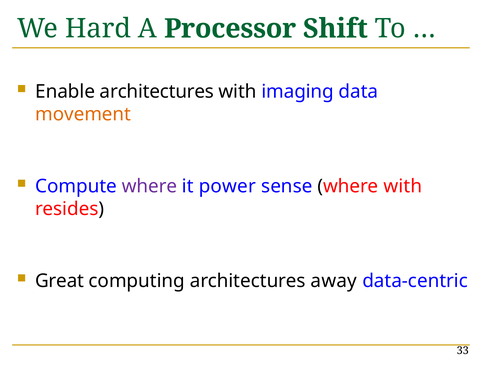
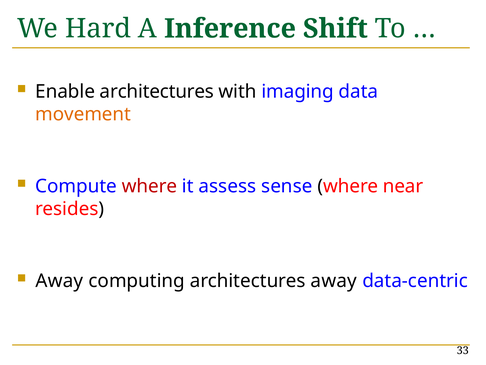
Processor: Processor -> Inference
where at (149, 186) colour: purple -> red
power: power -> assess
where with: with -> near
Great at (60, 280): Great -> Away
